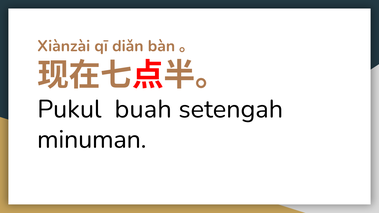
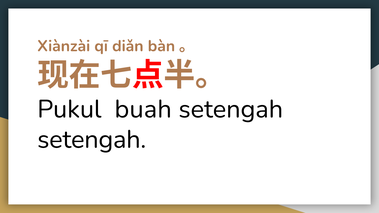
minuman at (92, 140): minuman -> setengah
